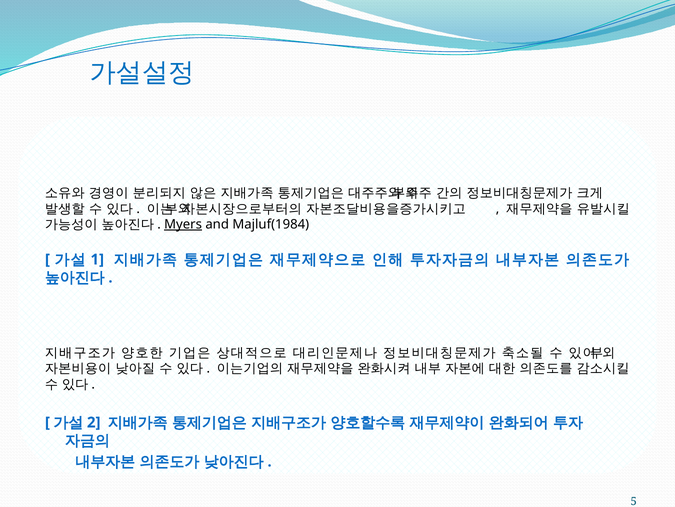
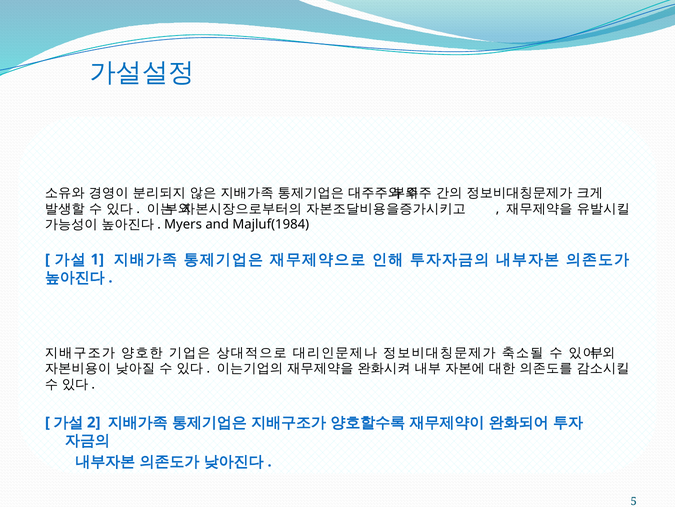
Myers underline: present -> none
